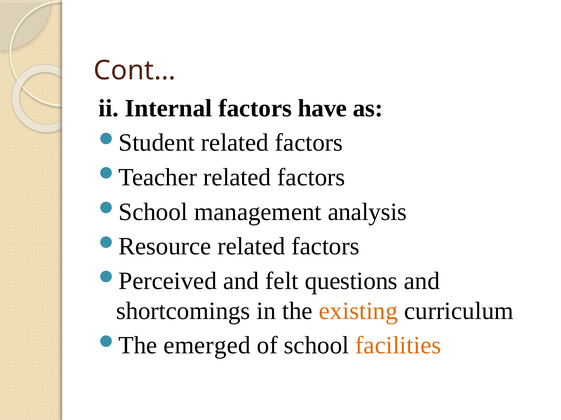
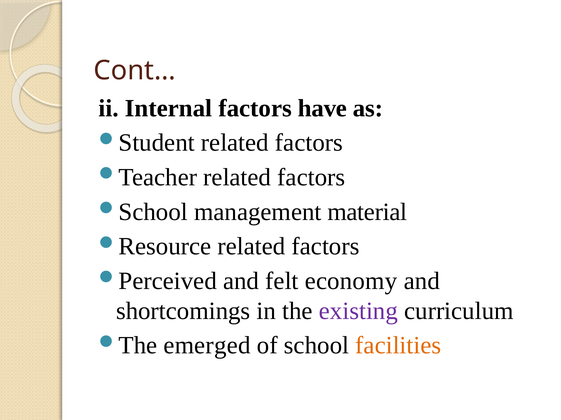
analysis: analysis -> material
questions: questions -> economy
existing colour: orange -> purple
